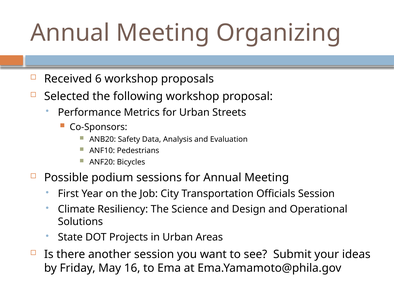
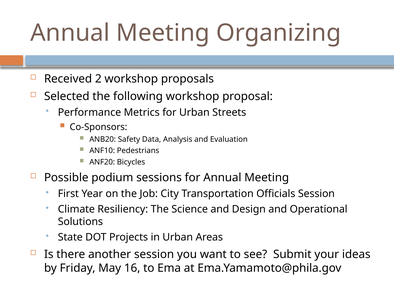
6: 6 -> 2
